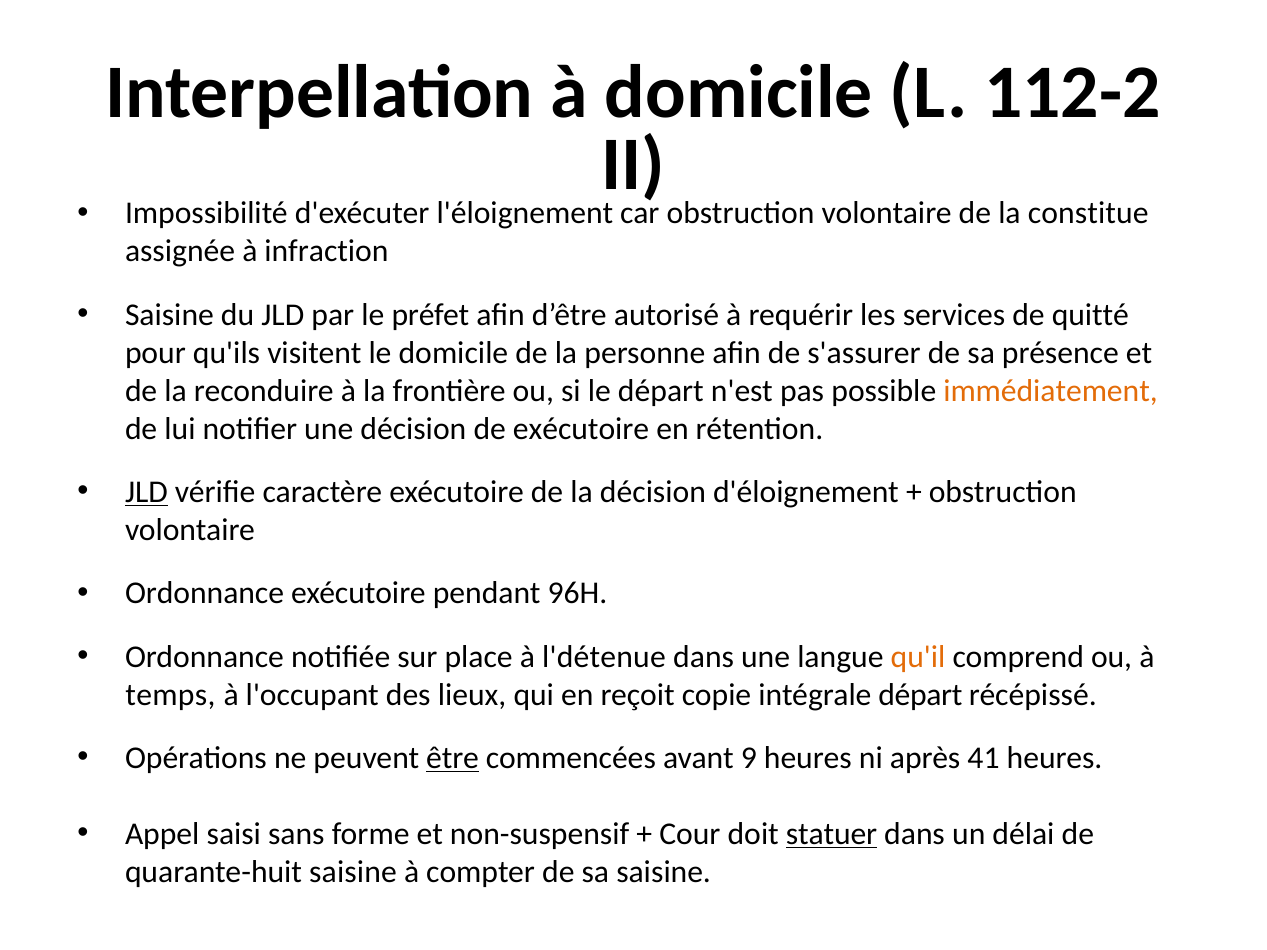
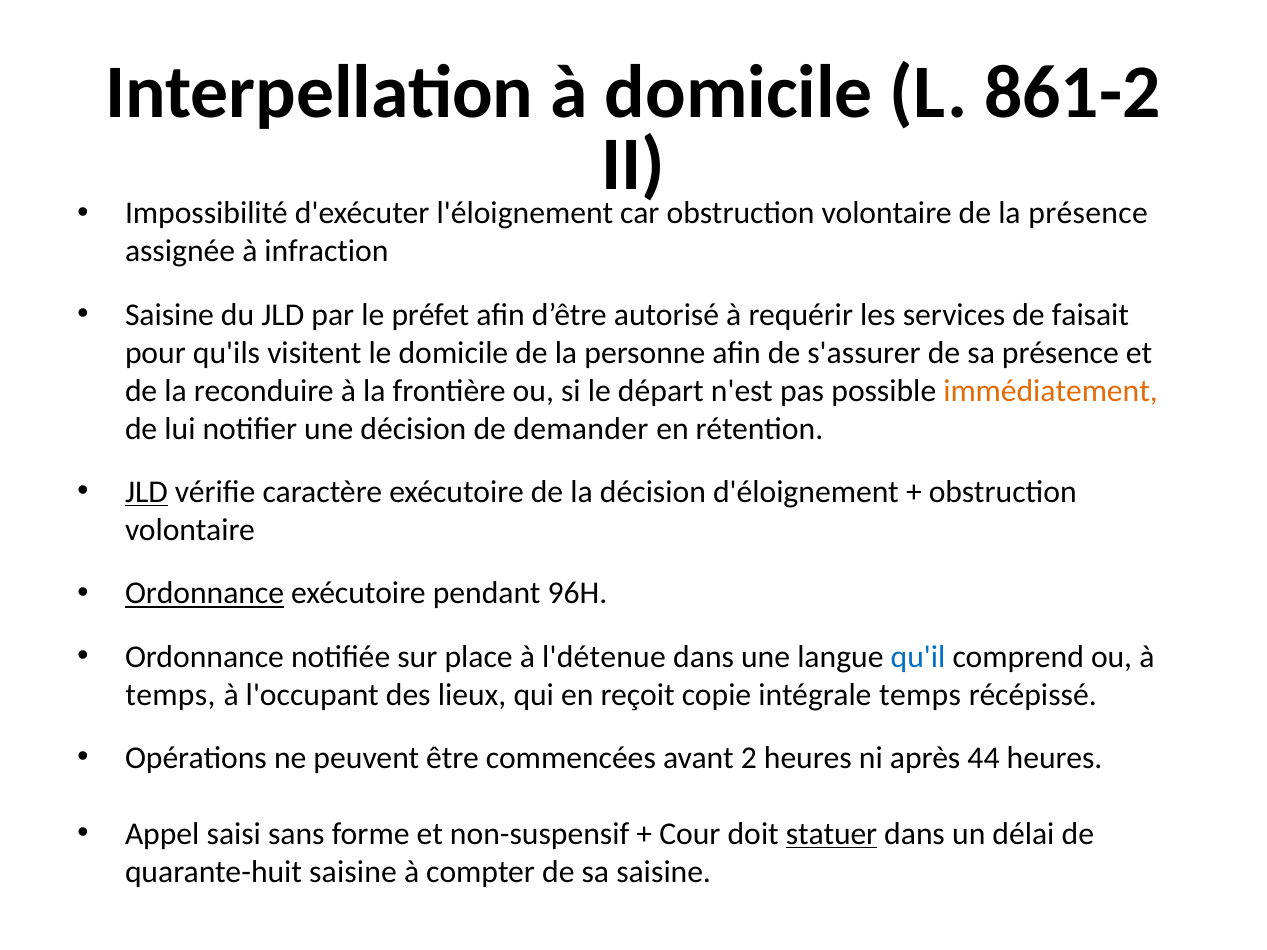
112-2: 112-2 -> 861-2
la constitue: constitue -> présence
quitté: quitté -> faisait
de exécutoire: exécutoire -> demander
Ordonnance at (205, 593) underline: none -> present
qu'il colour: orange -> blue
intégrale départ: départ -> temps
être underline: present -> none
9: 9 -> 2
41: 41 -> 44
